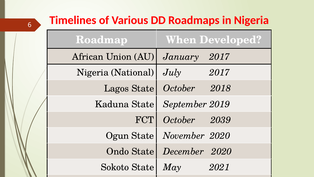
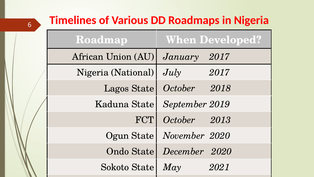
2039: 2039 -> 2013
